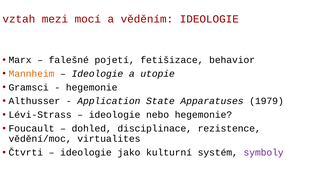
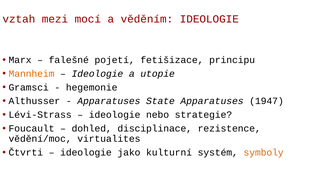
behavior: behavior -> principu
Application at (109, 101): Application -> Apparatuses
1979: 1979 -> 1947
nebo hegemonie: hegemonie -> strategie
symboly colour: purple -> orange
